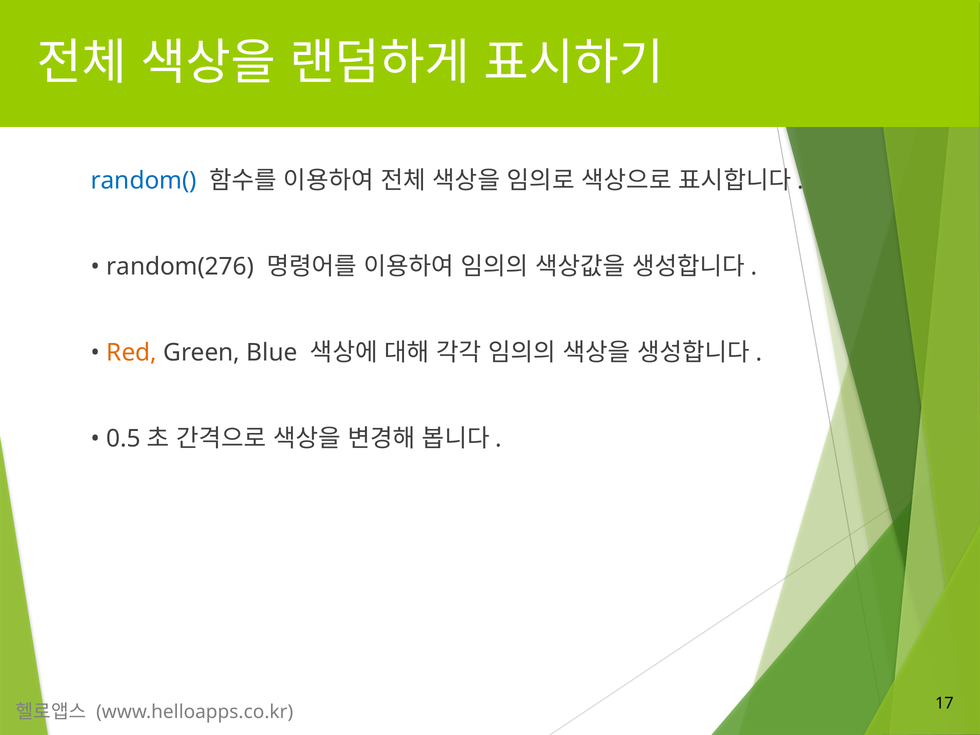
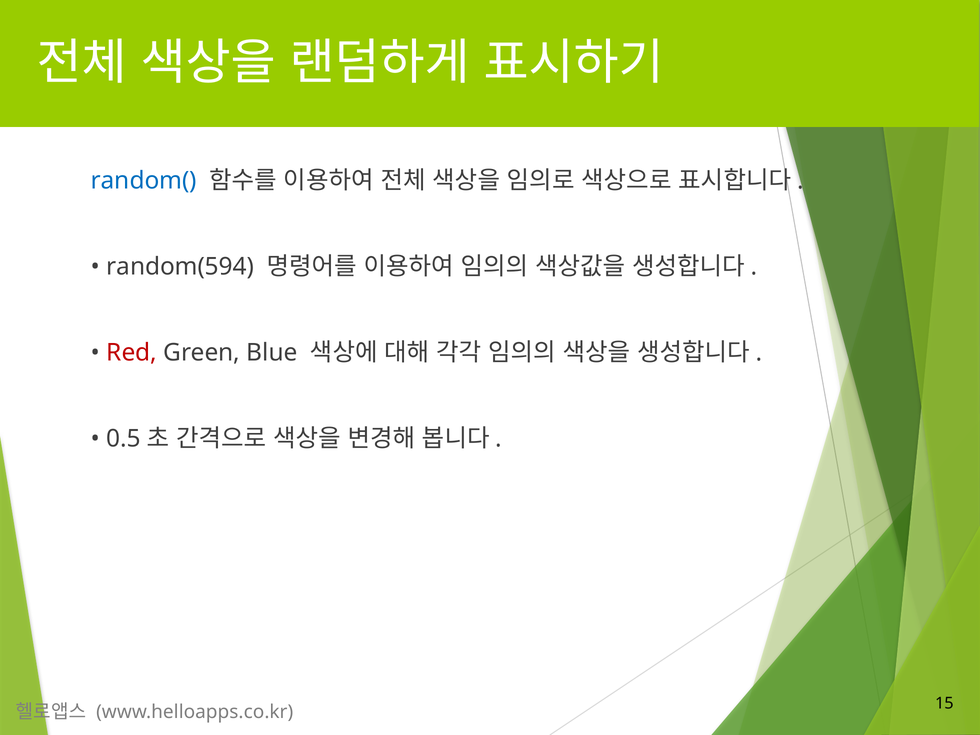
random(276: random(276 -> random(594
Red colour: orange -> red
17: 17 -> 15
